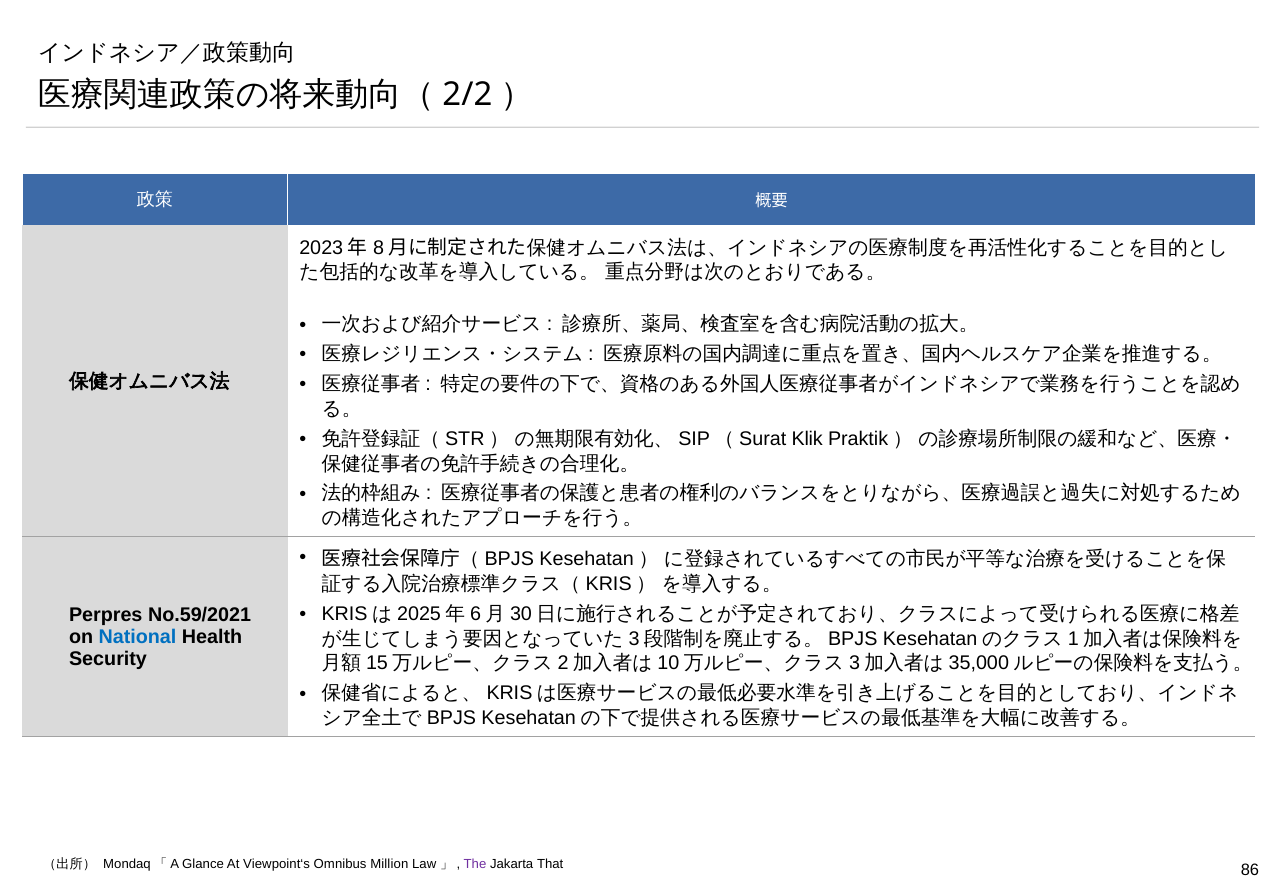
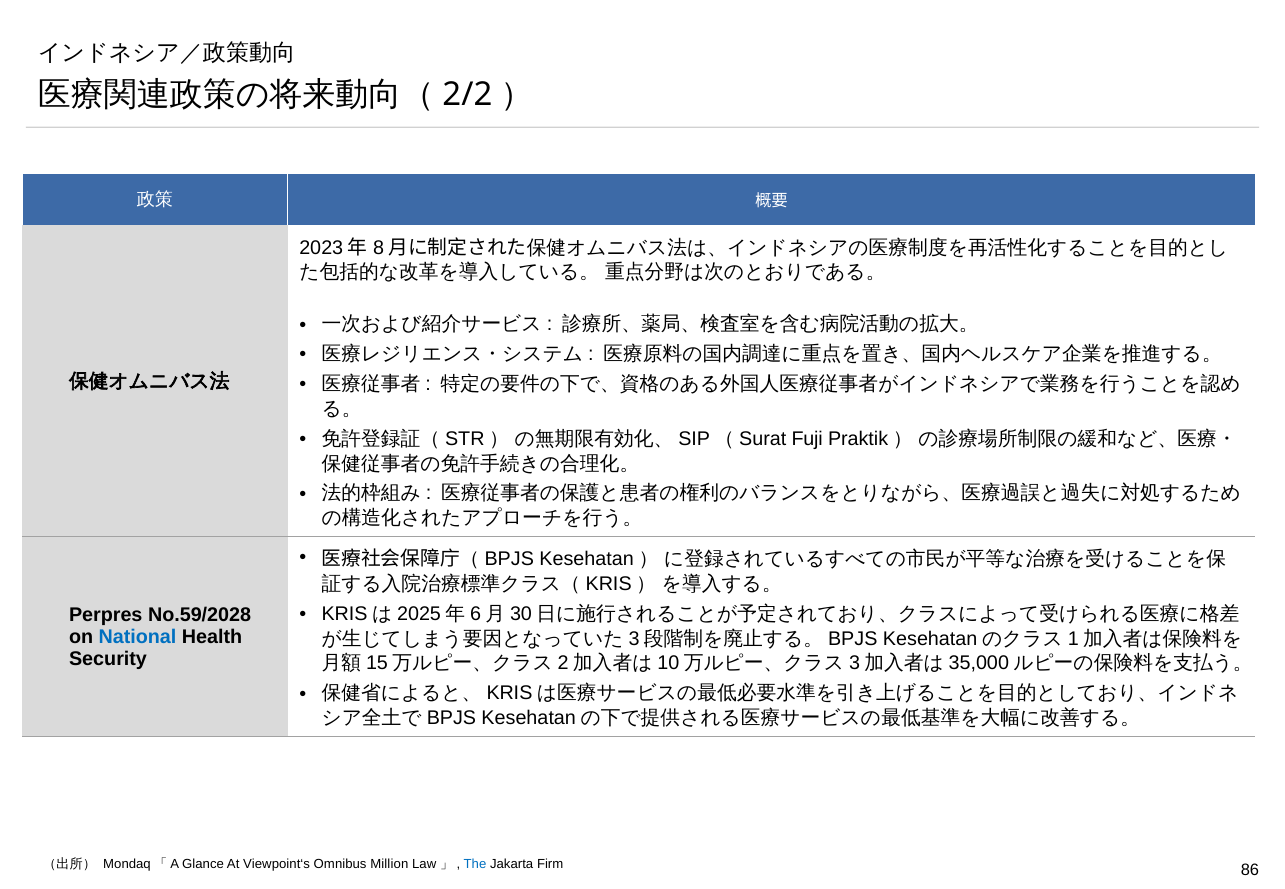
Klik: Klik -> Fuji
No.59/2021: No.59/2021 -> No.59/2028
The colour: purple -> blue
That: That -> Firm
